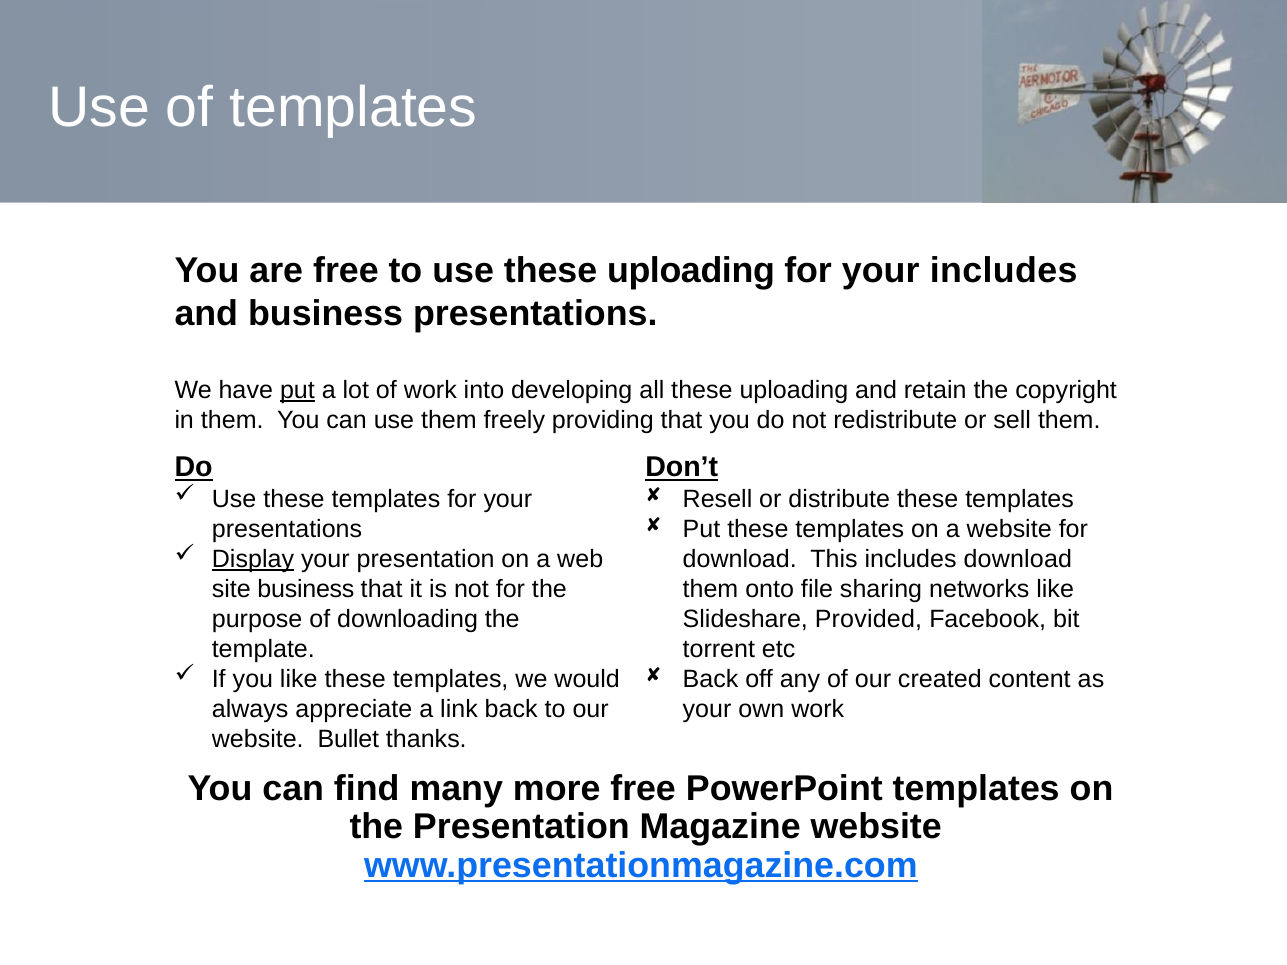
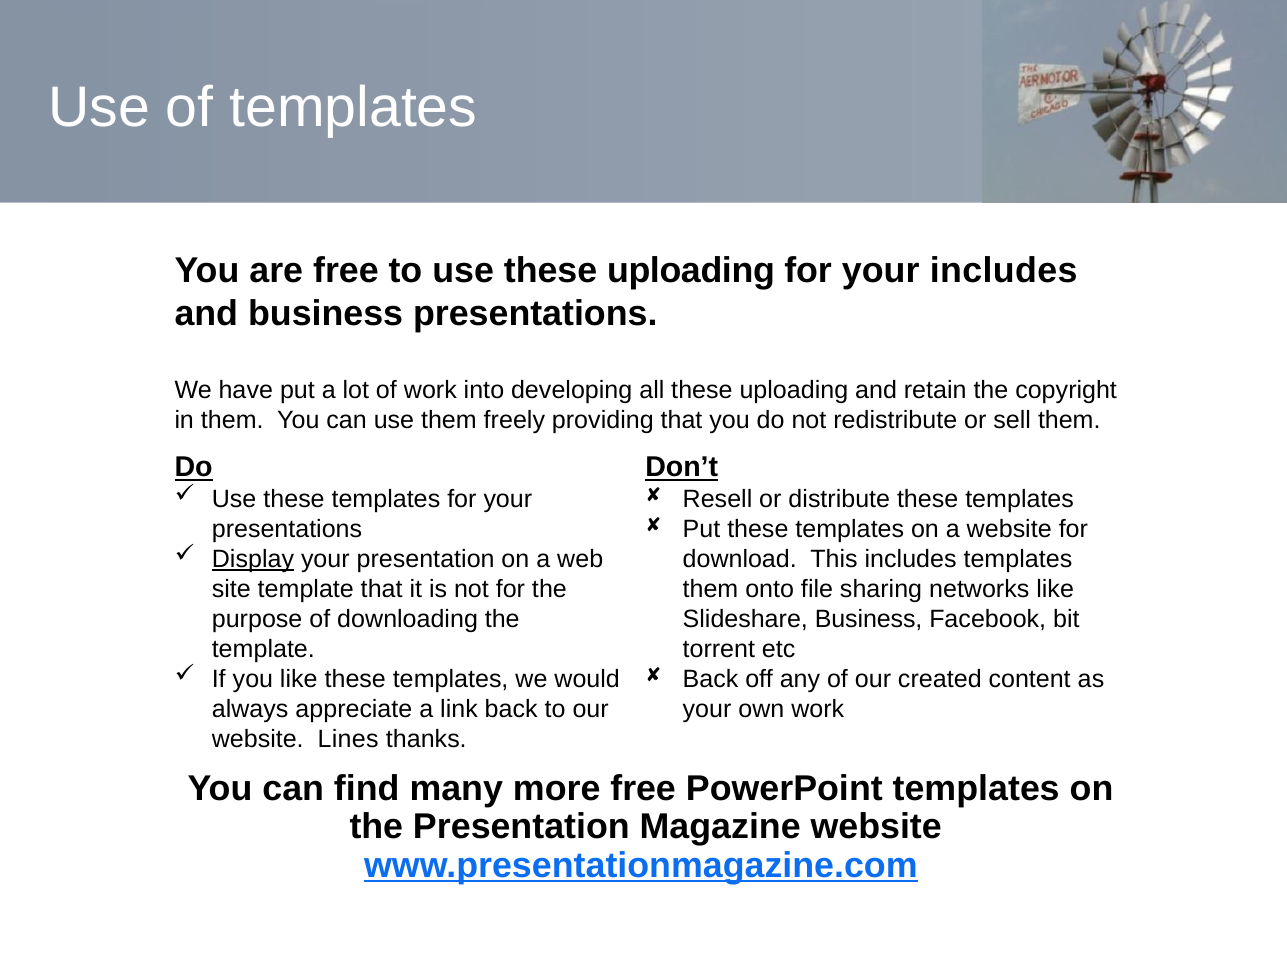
put at (297, 390) underline: present -> none
includes download: download -> templates
site business: business -> template
Slideshare Provided: Provided -> Business
Bullet: Bullet -> Lines
